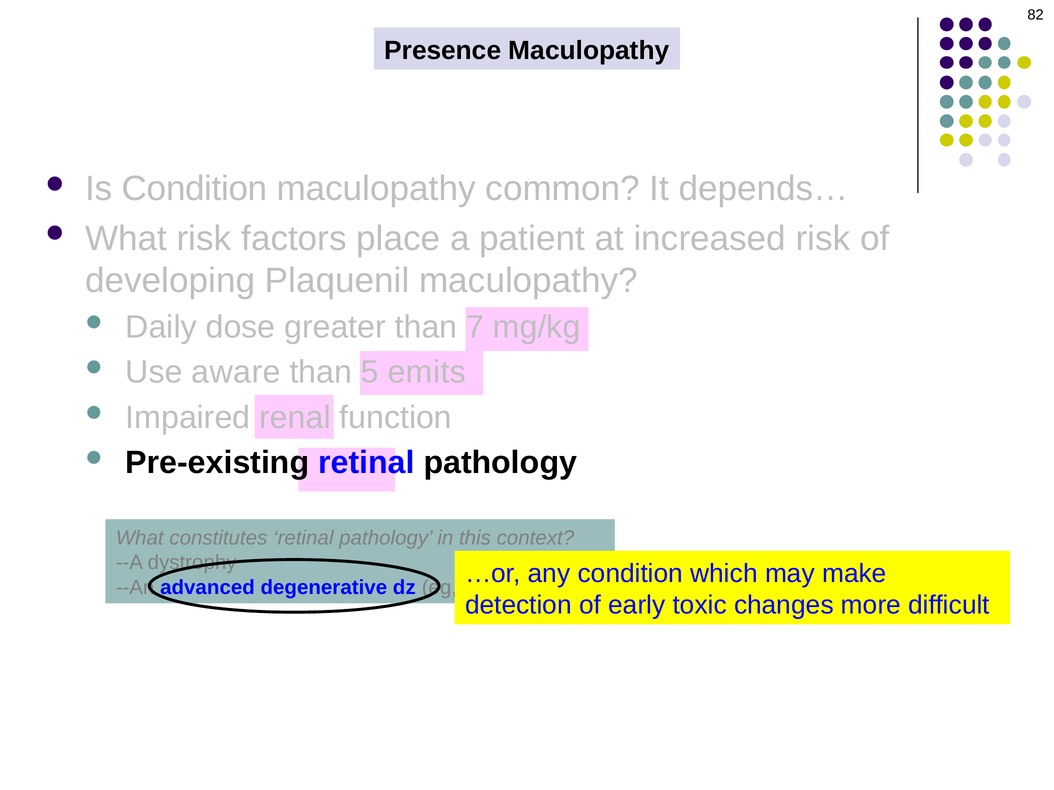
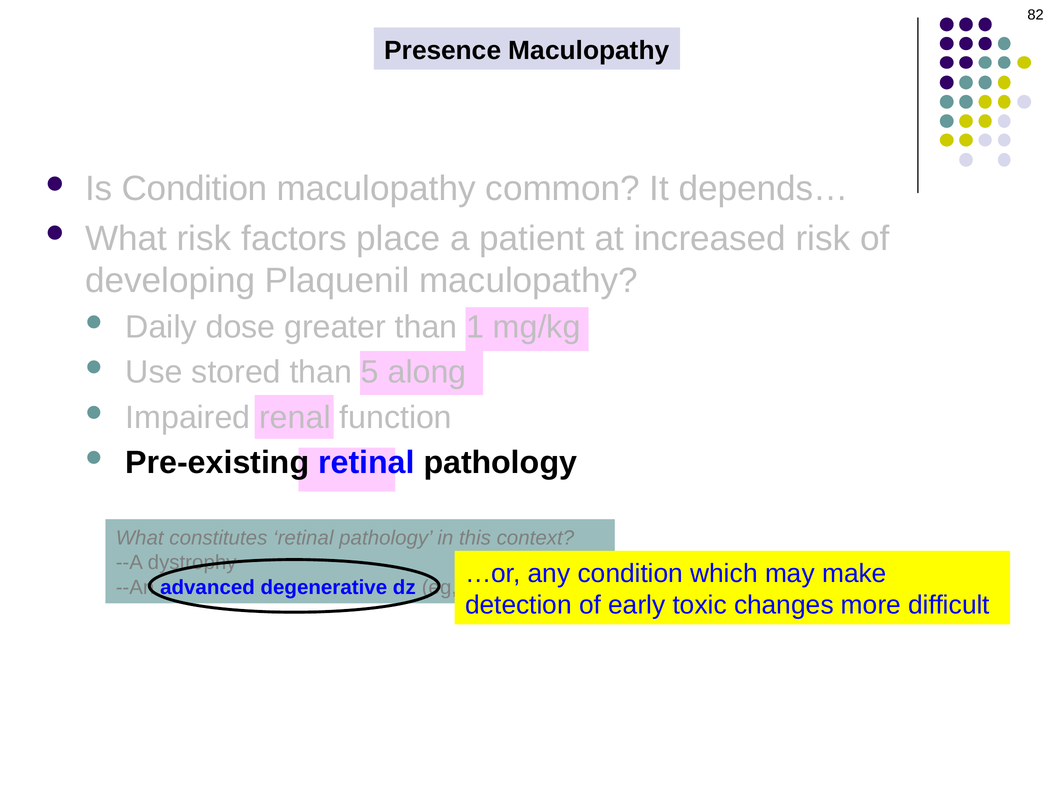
7: 7 -> 1
aware: aware -> stored
emits: emits -> along
